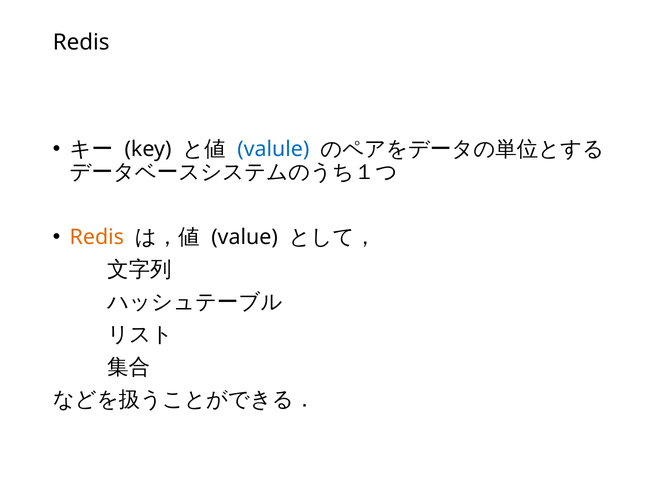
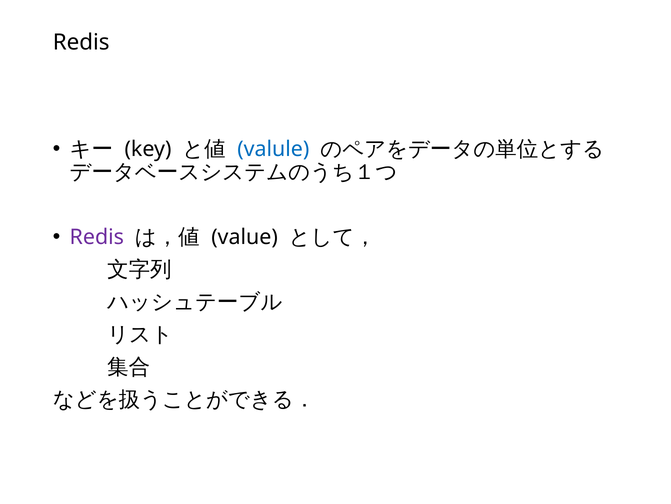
Redis at (97, 237) colour: orange -> purple
